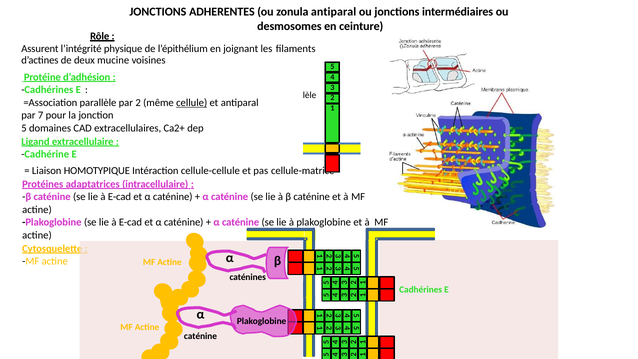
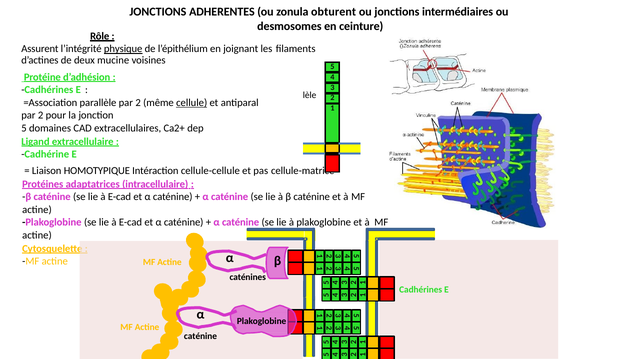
zonula antiparal: antiparal -> obturent
physique underline: none -> present
7 at (41, 115): 7 -> 2
